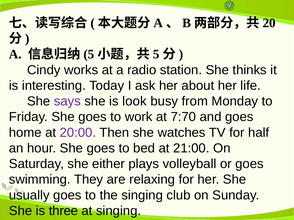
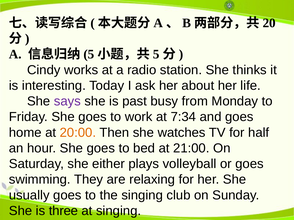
look: look -> past
7:70: 7:70 -> 7:34
20:00 colour: purple -> orange
